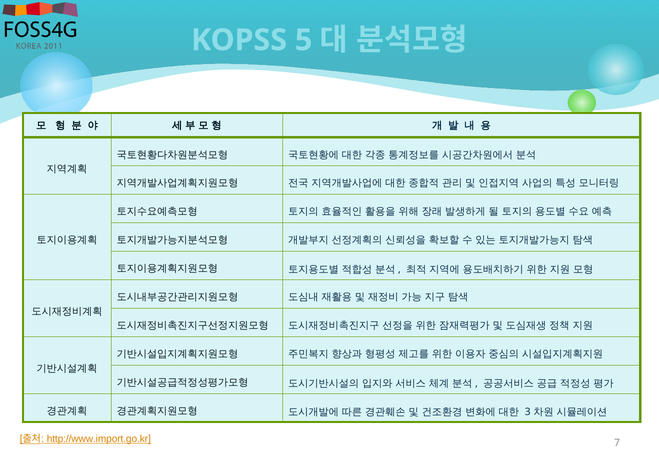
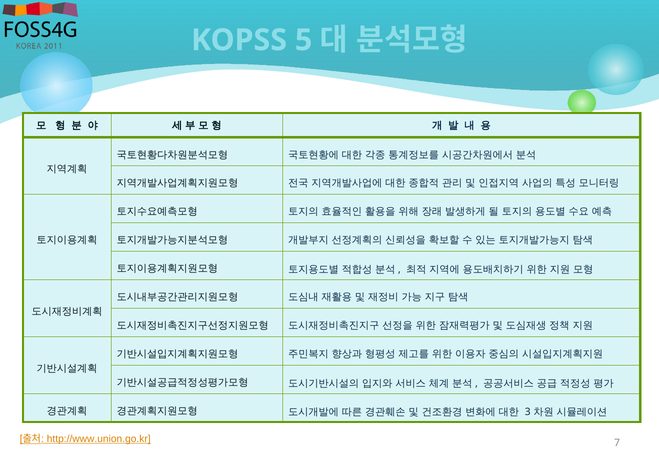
http://www.import.go.kr: http://www.import.go.kr -> http://www.union.go.kr
